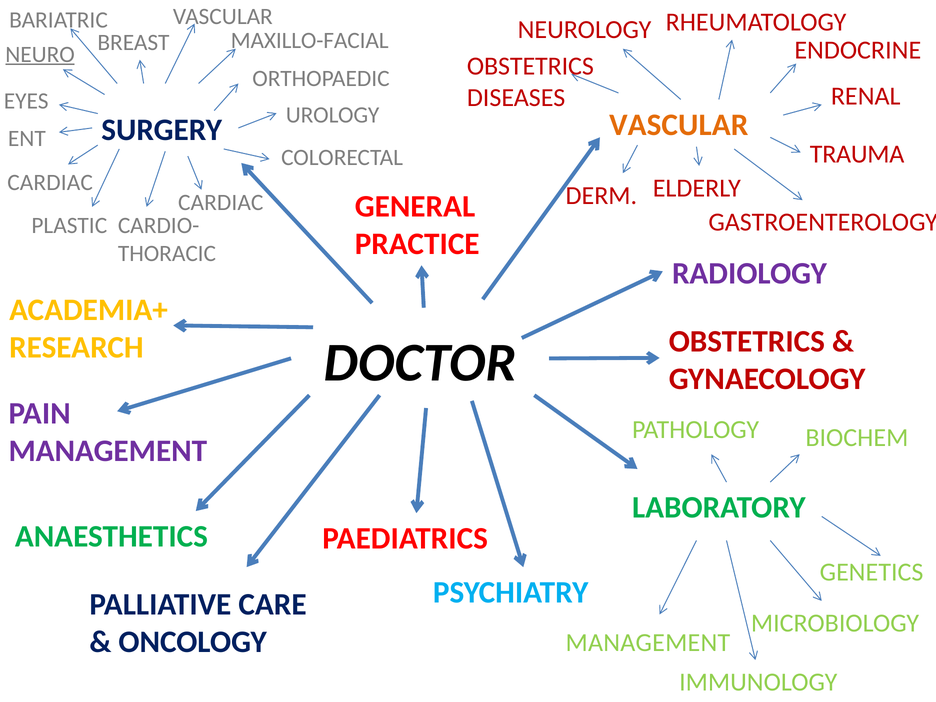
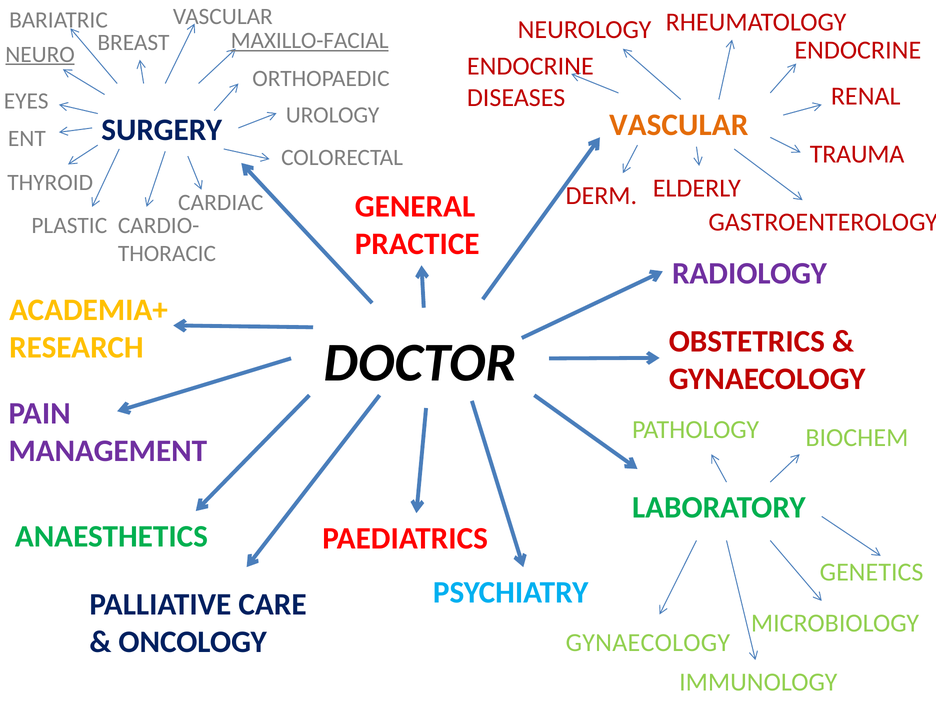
MAXILLO-FACIAL underline: none -> present
OBSTETRICS at (530, 66): OBSTETRICS -> ENDOCRINE
CARDIAC at (50, 183): CARDIAC -> THYROID
MANAGEMENT at (648, 642): MANAGEMENT -> GYNAECOLOGY
